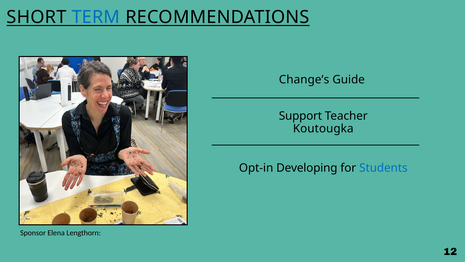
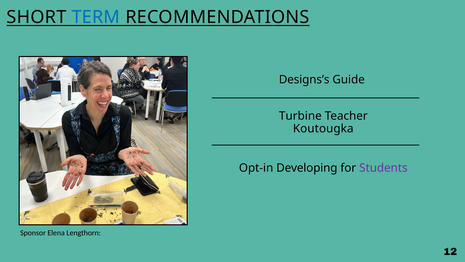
Change’s: Change’s -> Designs’s
Support: Support -> Turbine
Students colour: blue -> purple
